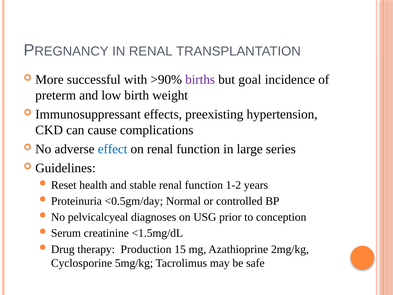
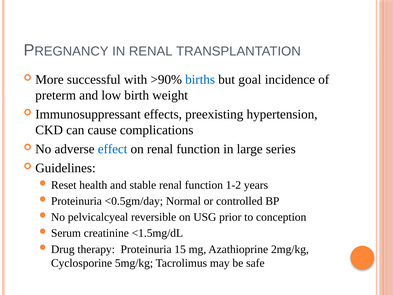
births colour: purple -> blue
diagnoses: diagnoses -> reversible
therapy Production: Production -> Proteinuria
